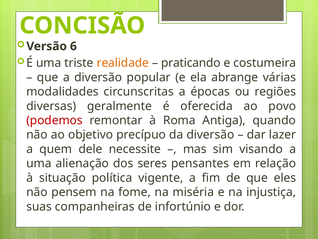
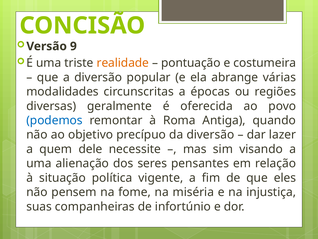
6: 6 -> 9
praticando: praticando -> pontuação
podemos colour: red -> blue
